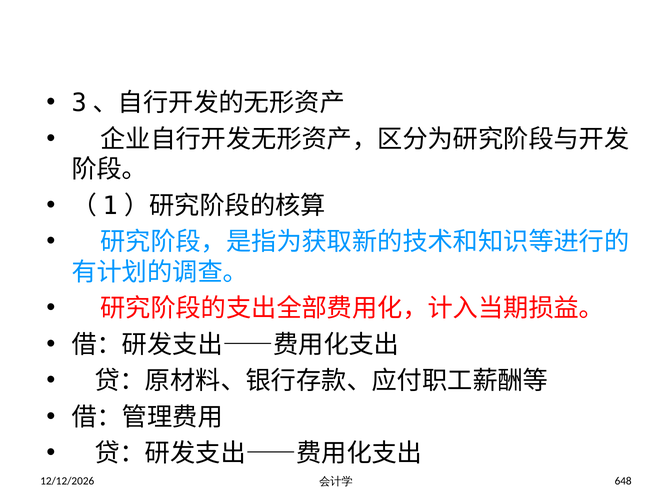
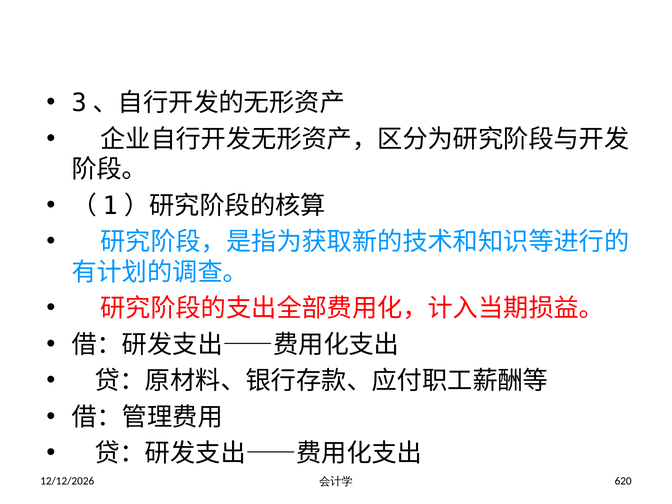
648: 648 -> 620
